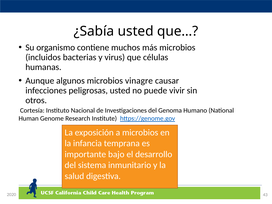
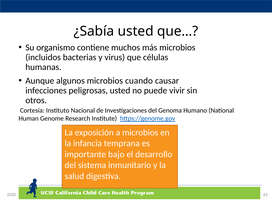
vinagre: vinagre -> cuando
